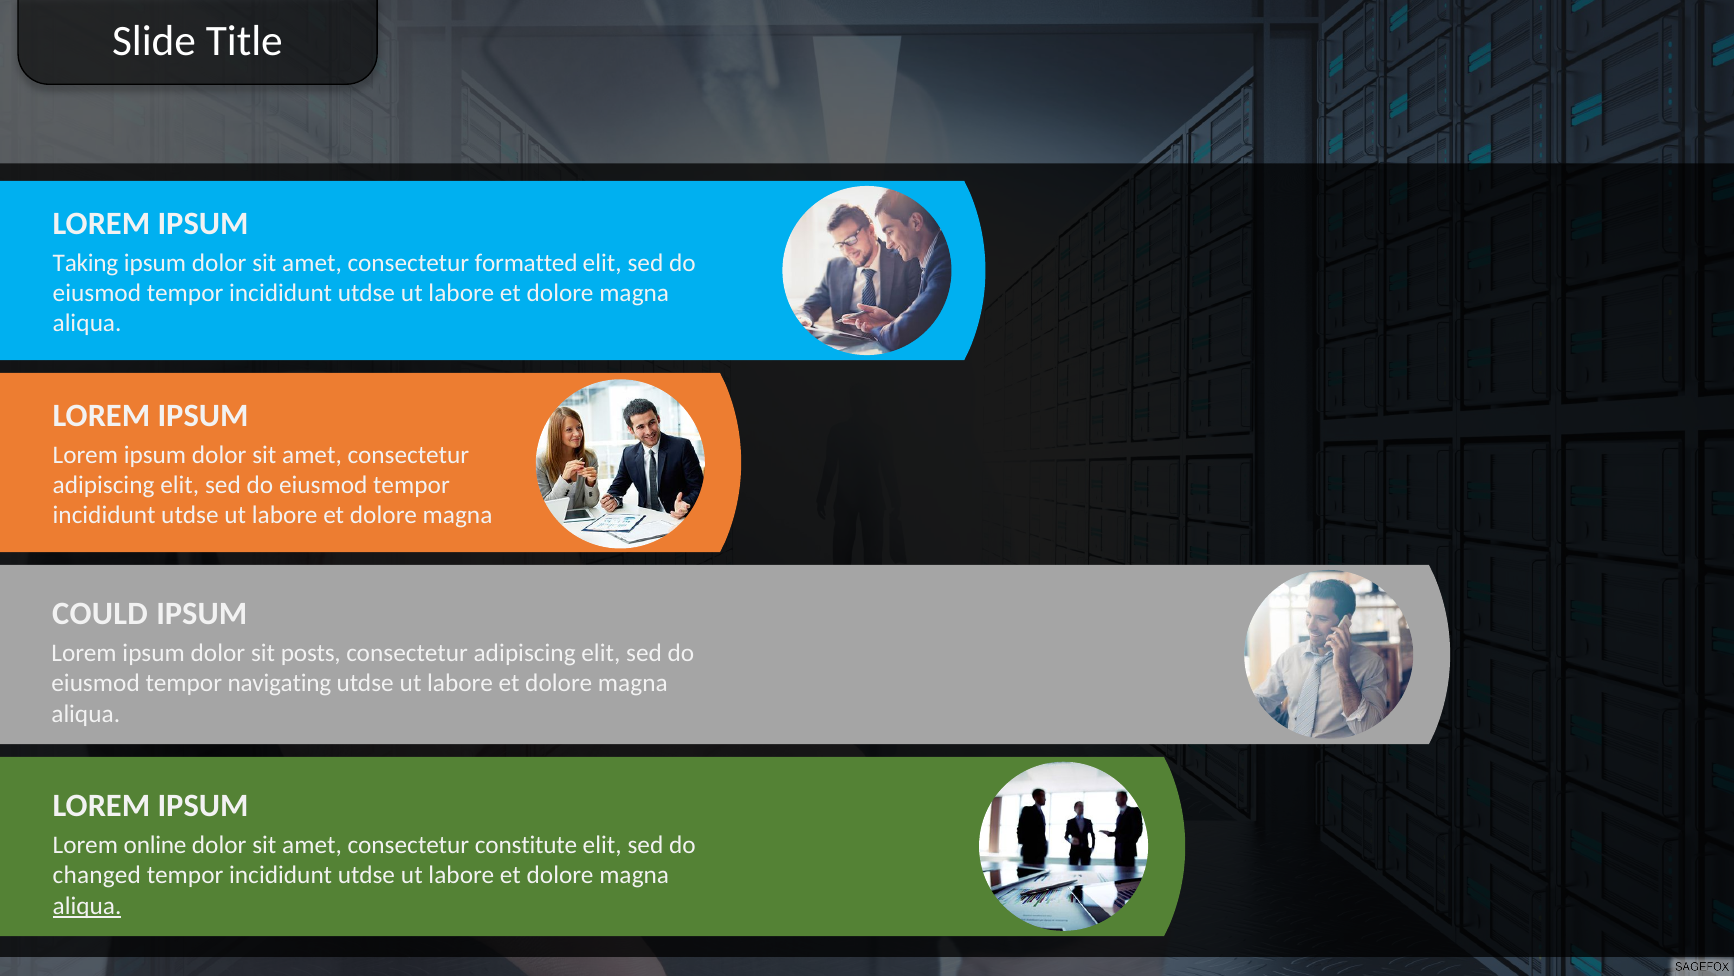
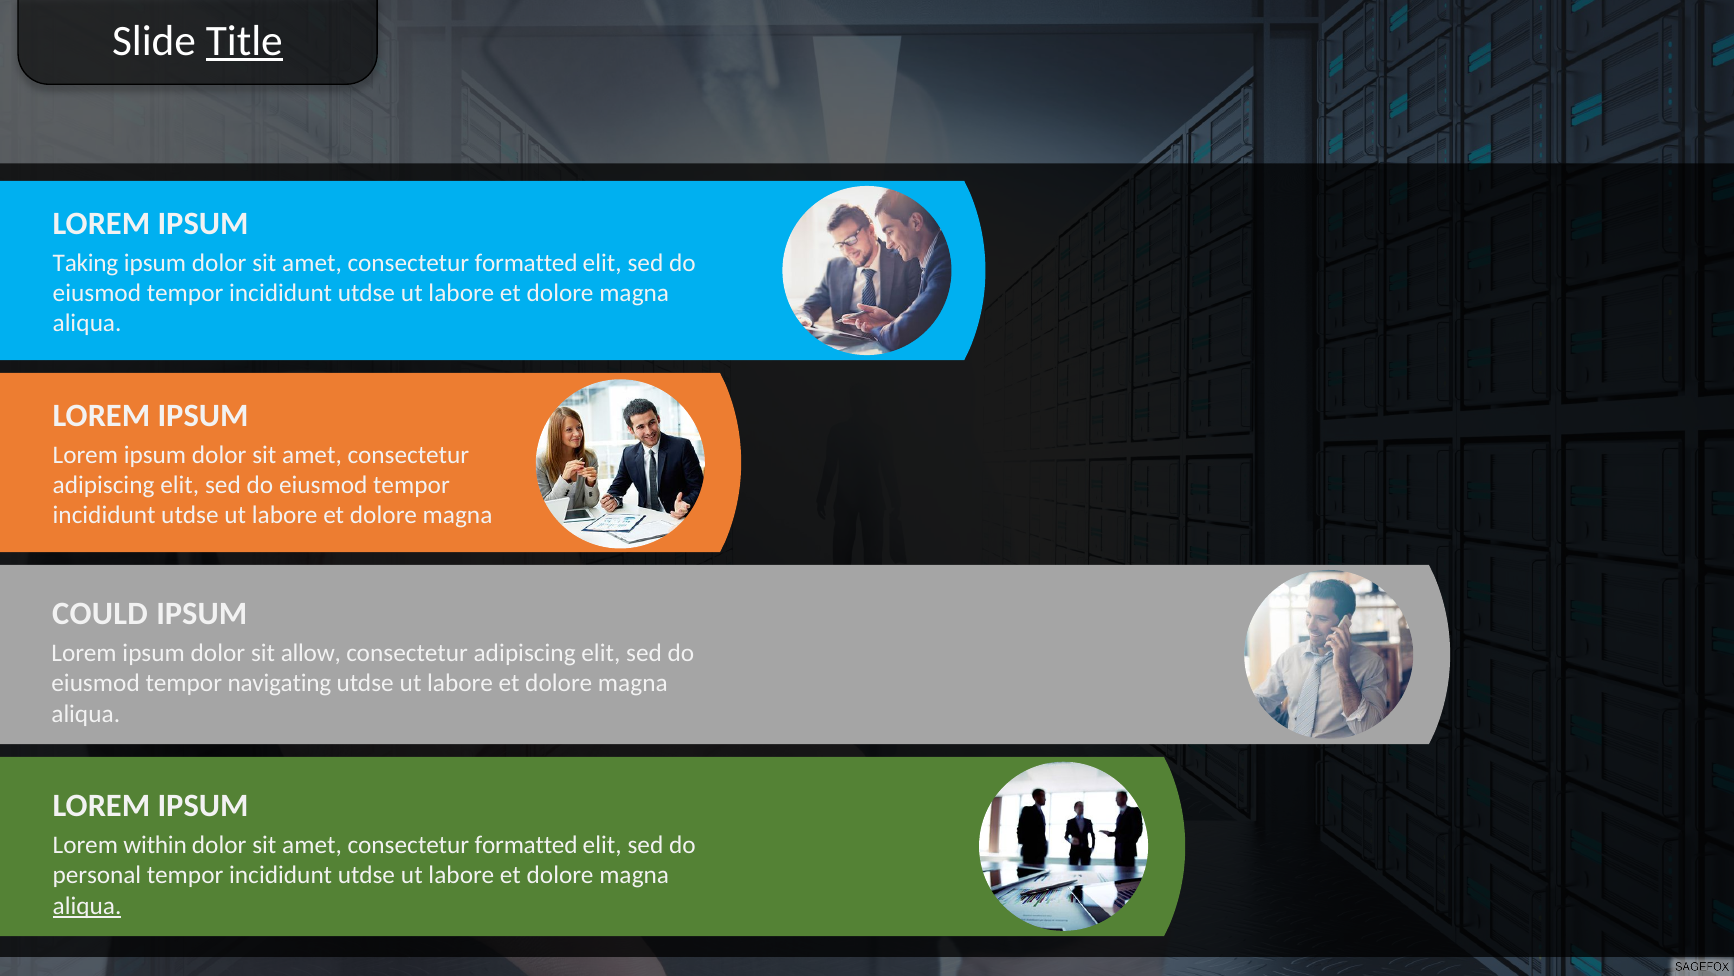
Title underline: none -> present
posts: posts -> allow
online: online -> within
constitute at (526, 845): constitute -> formatted
changed: changed -> personal
